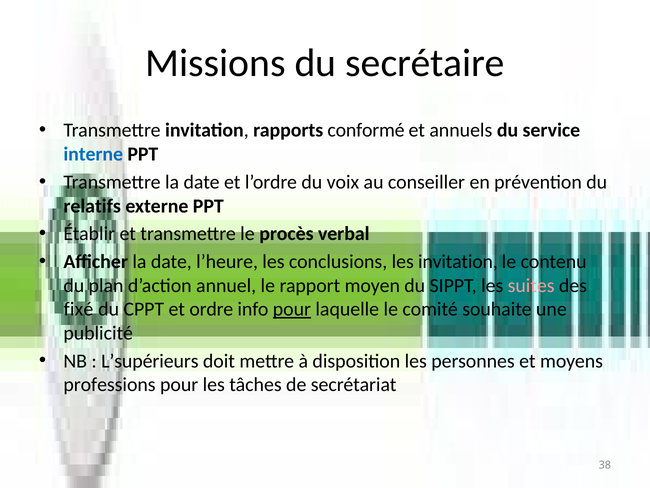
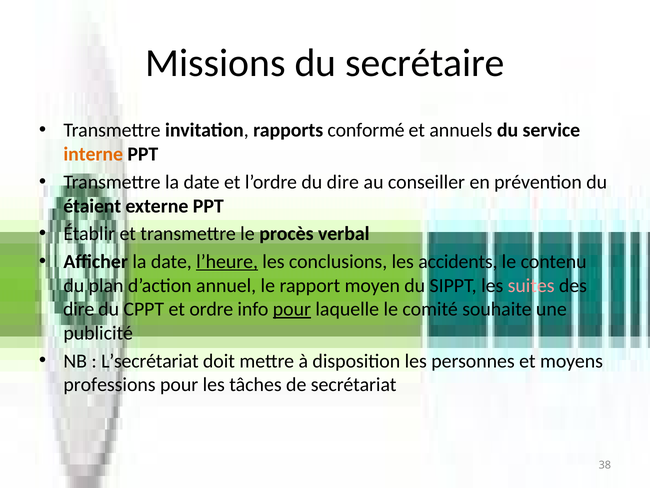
interne colour: blue -> orange
du voix: voix -> dire
relatifs: relatifs -> étaient
l’heure underline: none -> present
les invitation: invitation -> accidents
fixé at (78, 309): fixé -> dire
L’supérieurs: L’supérieurs -> L’secrétariat
